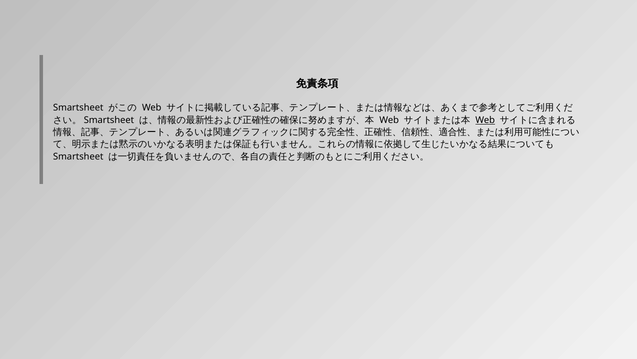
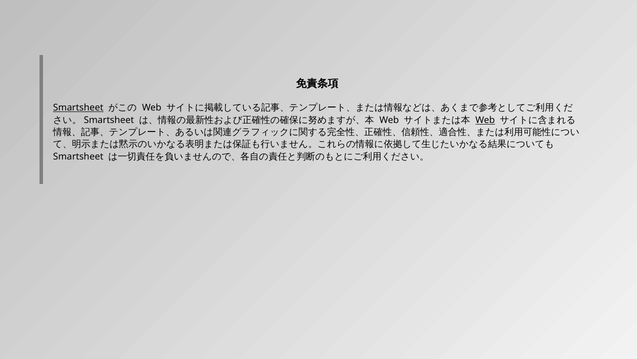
Smartsheet at (78, 107) underline: none -> present
